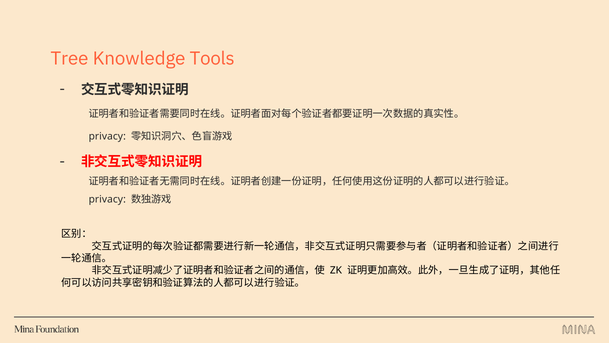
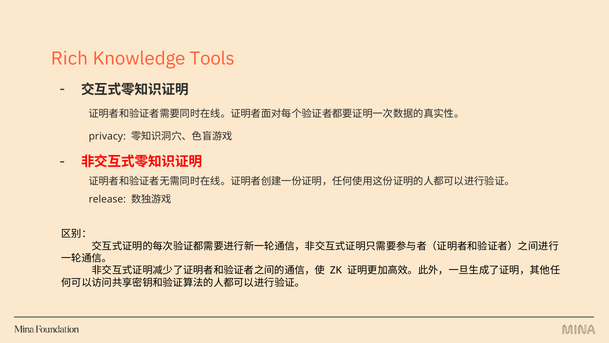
Tree: Tree -> Rich
privacy at (107, 199): privacy -> release
